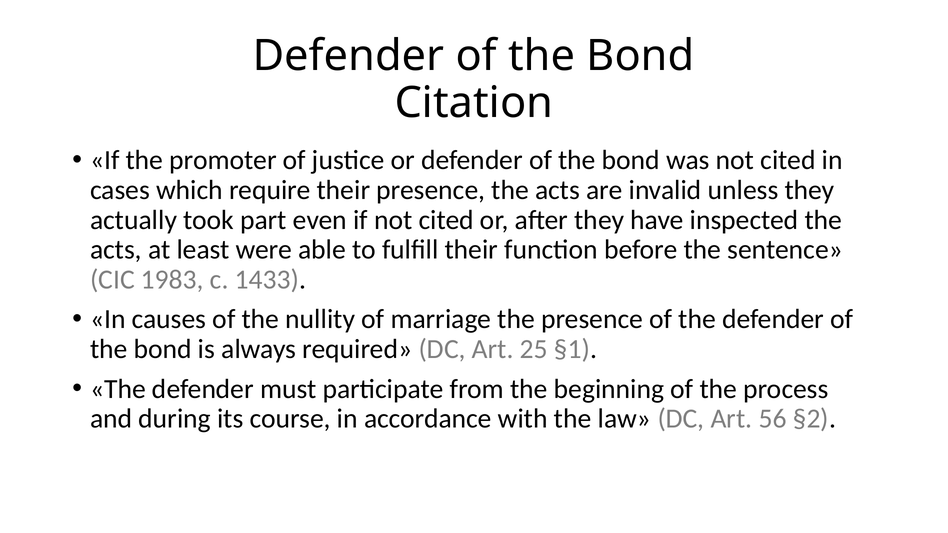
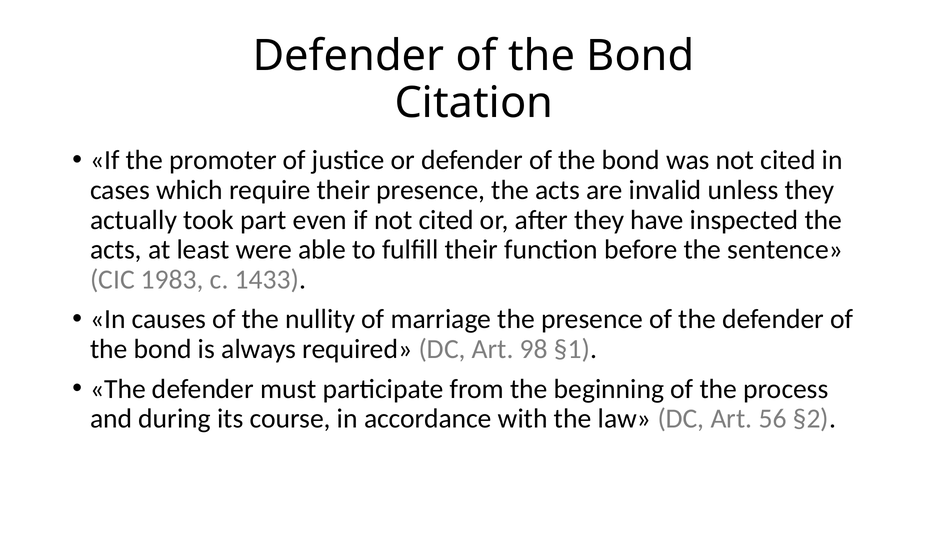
25: 25 -> 98
